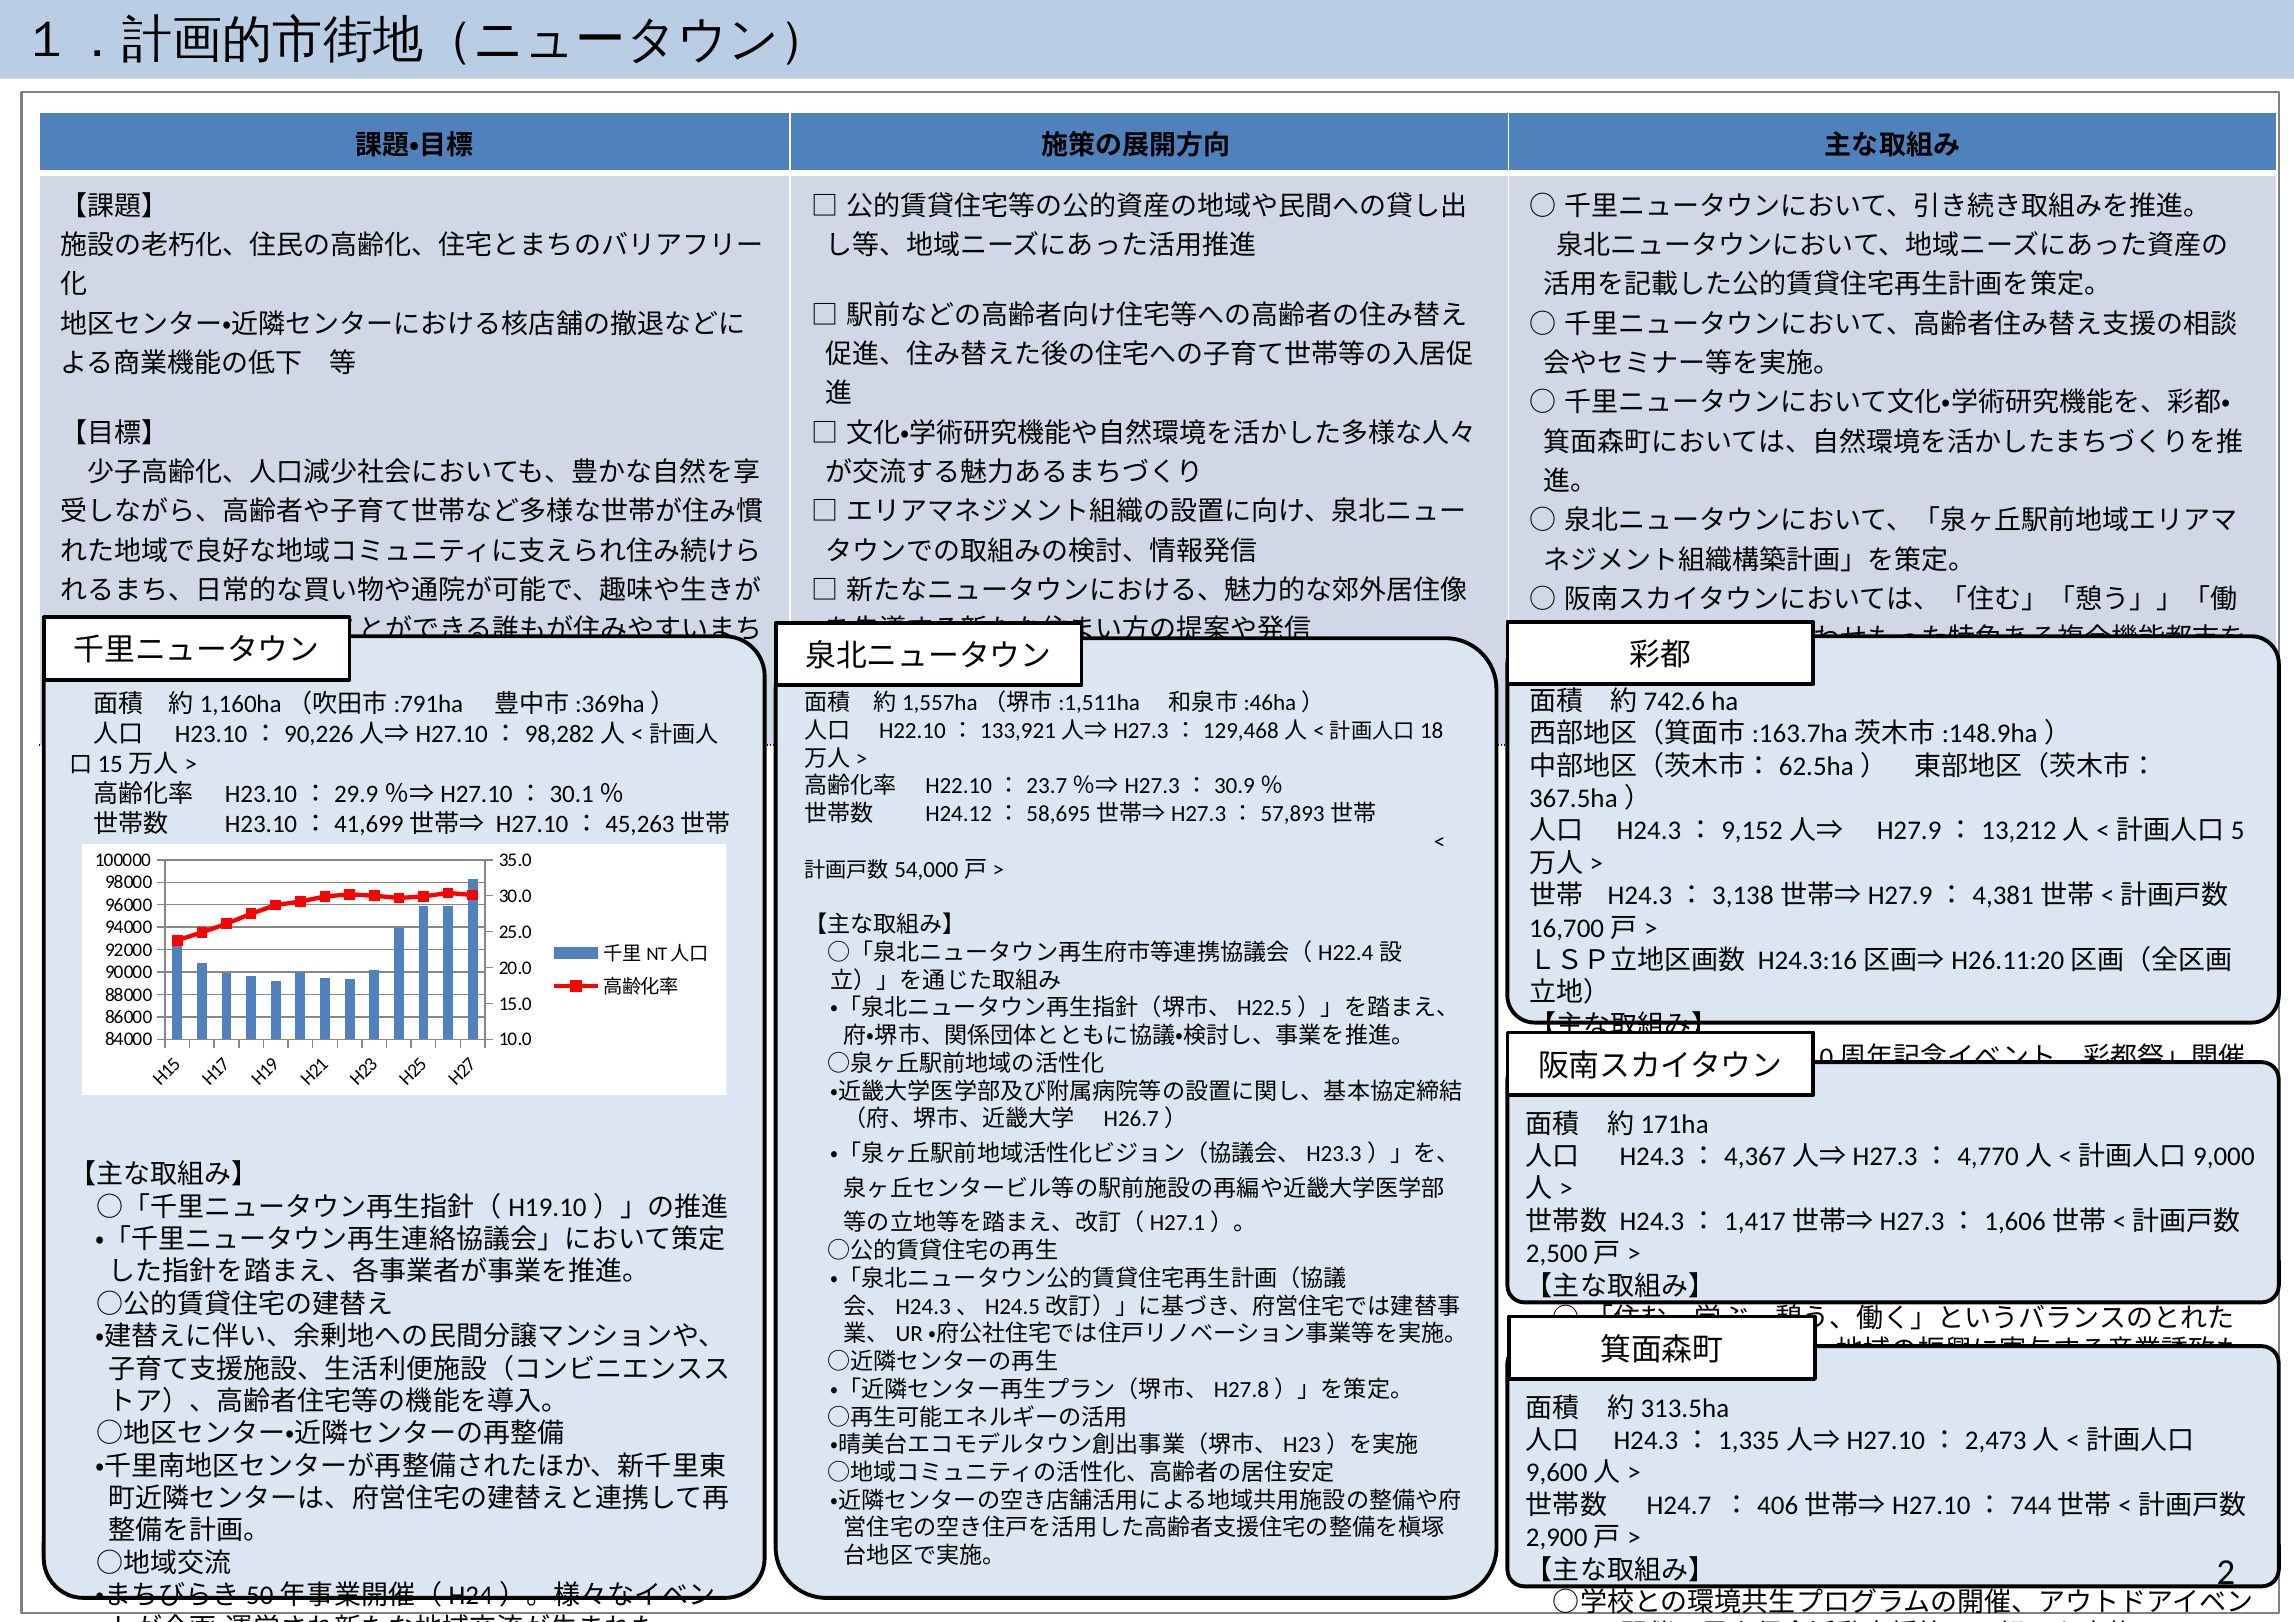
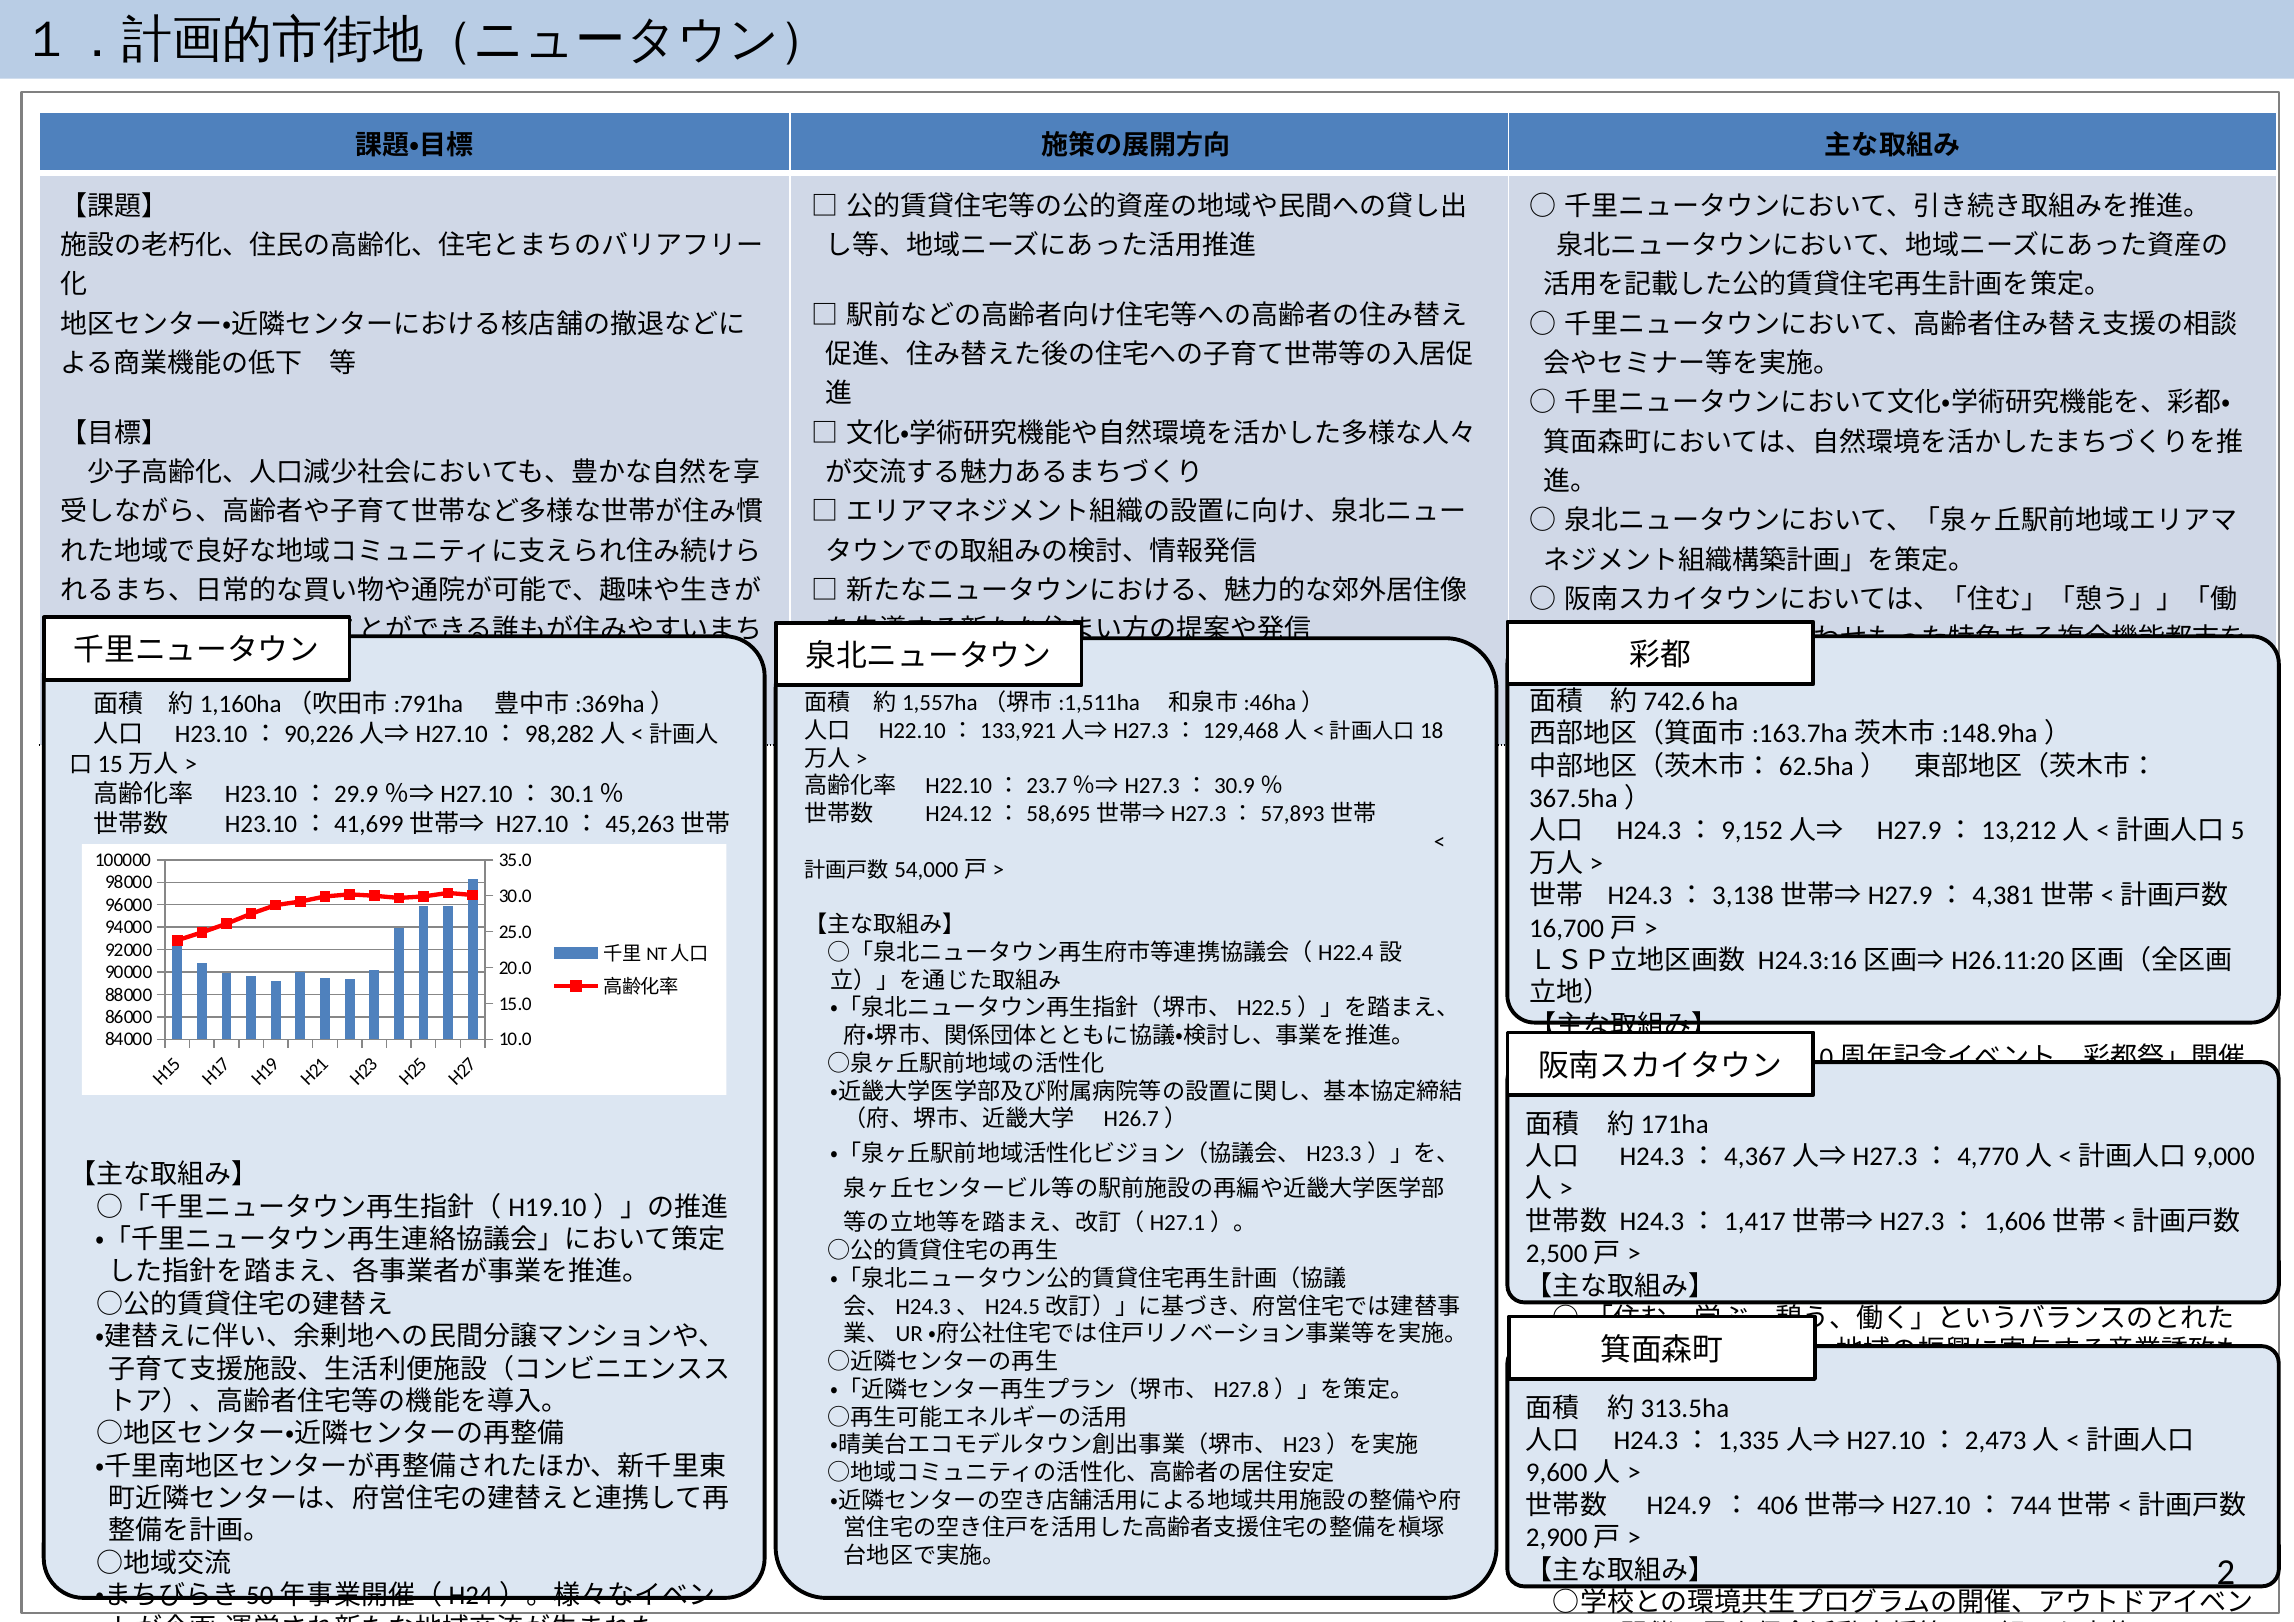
H24.7: H24.7 -> H24.9
